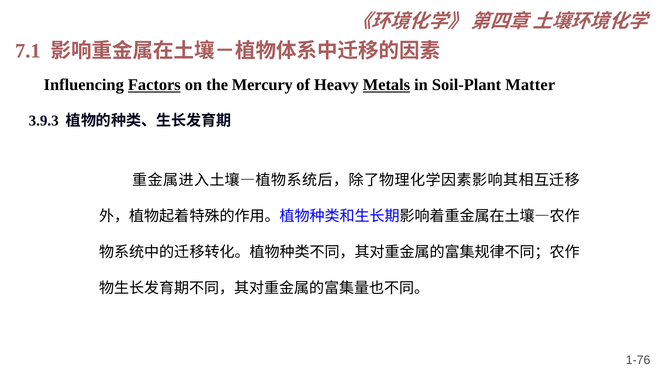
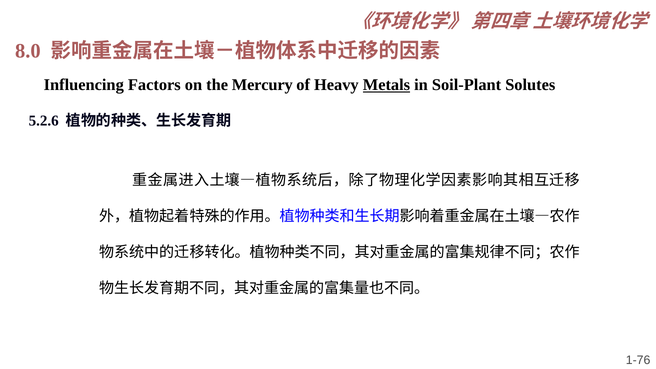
7.1: 7.1 -> 8.0
Factors underline: present -> none
Matter: Matter -> Solutes
3.9.3: 3.9.3 -> 5.2.6
